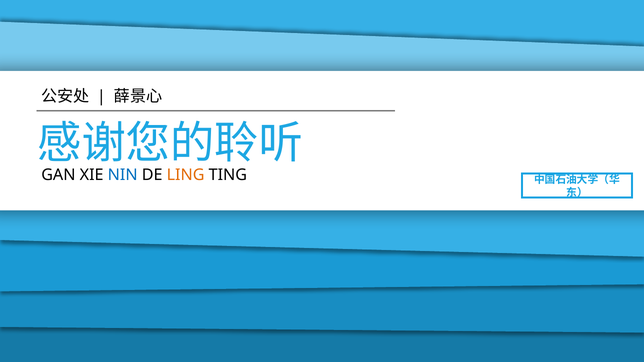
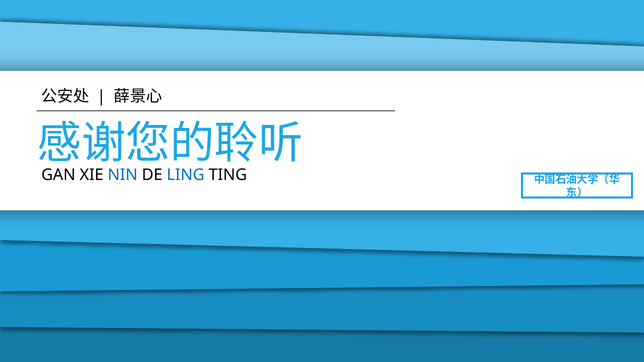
LING colour: orange -> blue
